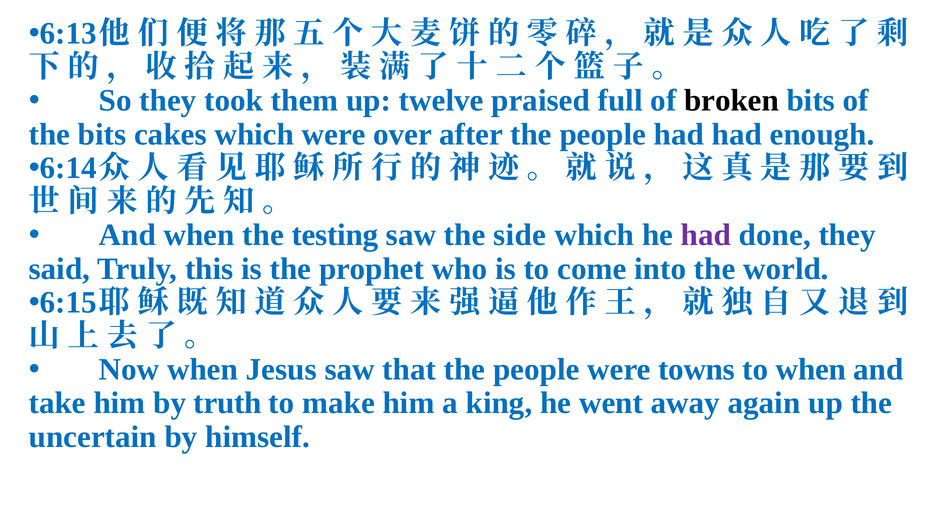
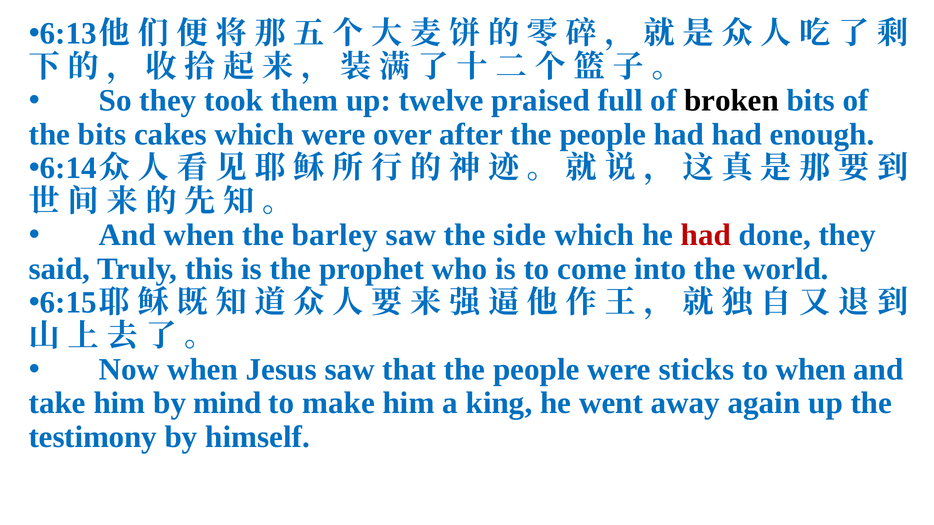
testing: testing -> barley
had at (706, 235) colour: purple -> red
towns: towns -> sticks
truth: truth -> mind
uncertain: uncertain -> testimony
